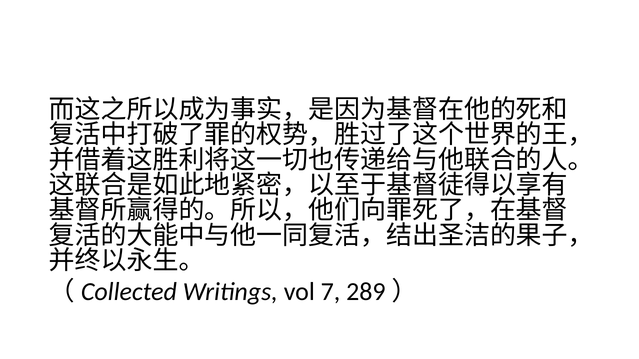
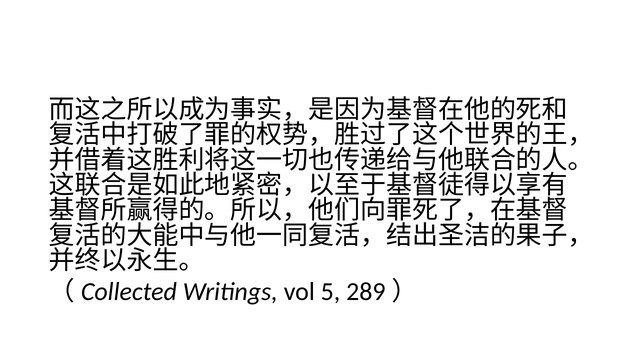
7: 7 -> 5
